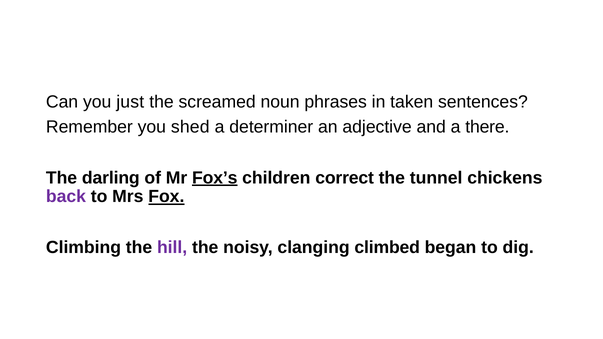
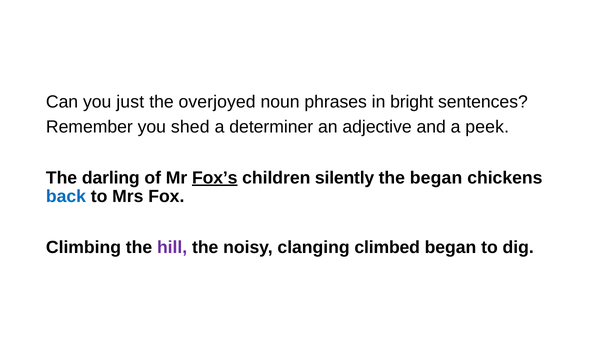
screamed: screamed -> overjoyed
taken: taken -> bright
there: there -> peek
correct: correct -> silently
the tunnel: tunnel -> began
back colour: purple -> blue
Fox underline: present -> none
